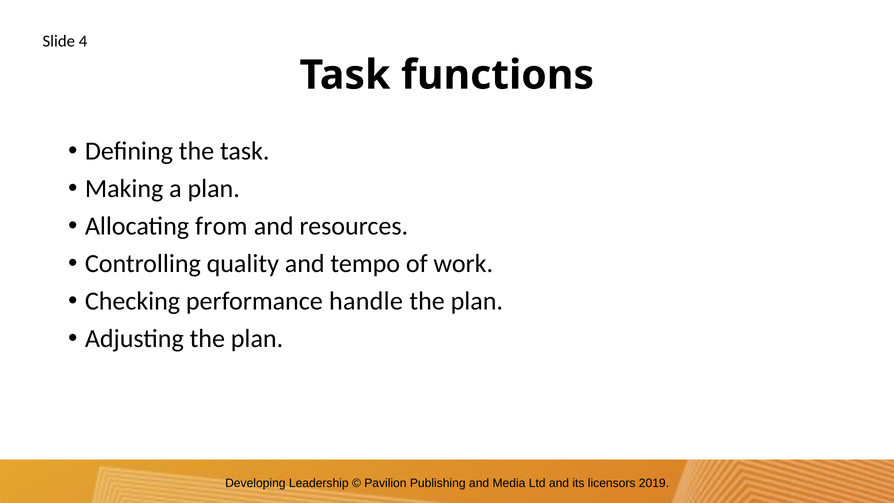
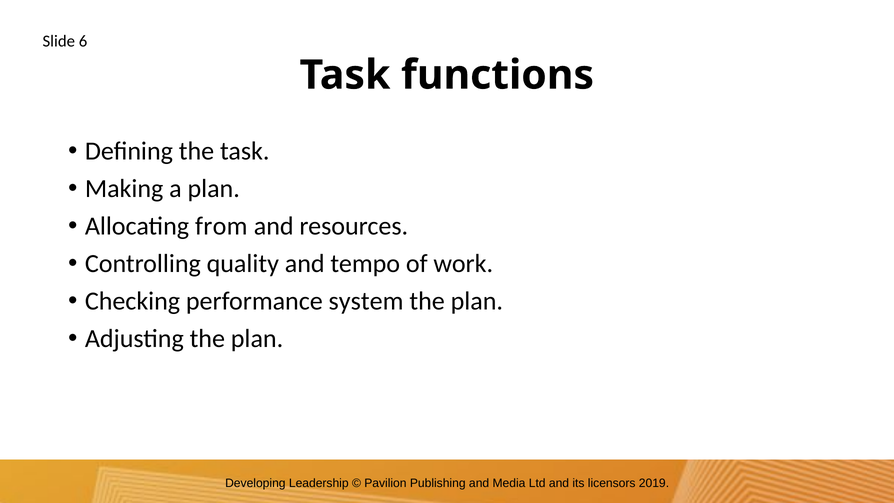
4: 4 -> 6
handle: handle -> system
